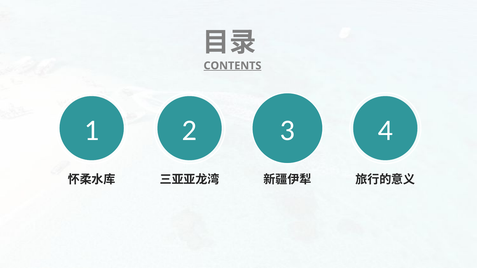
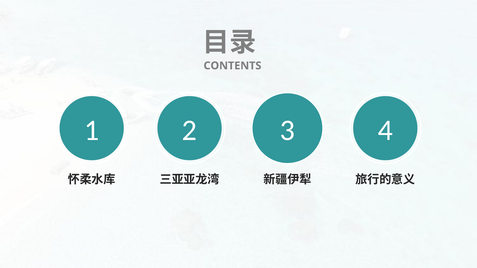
CONTENTS underline: present -> none
